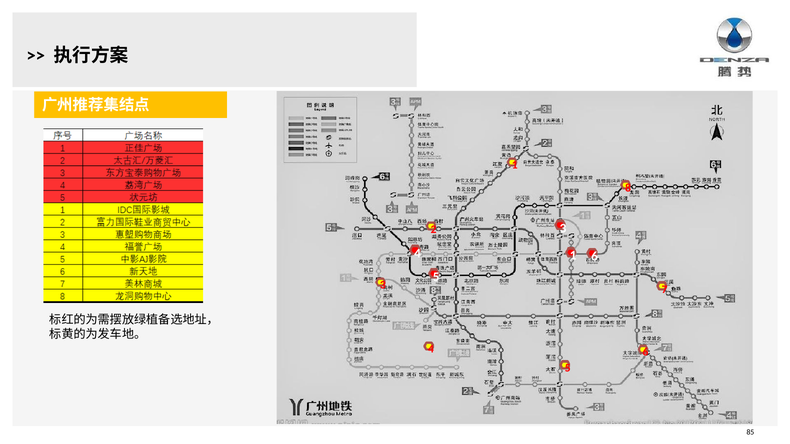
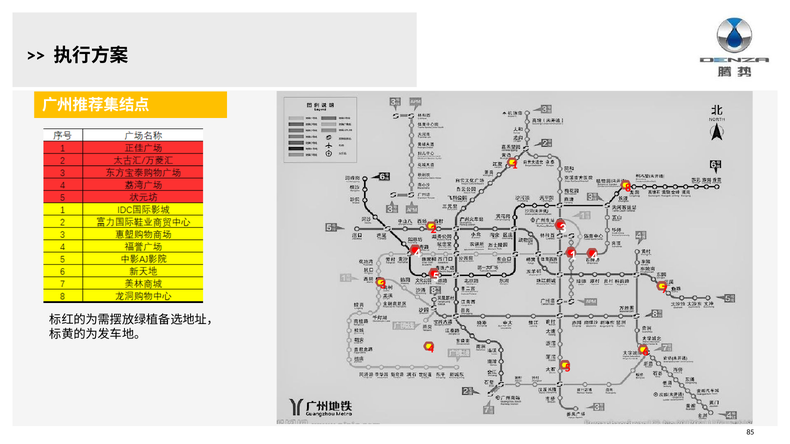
4 6: 6 -> 4
